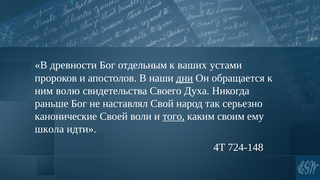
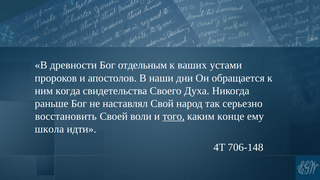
дни underline: present -> none
волю: волю -> когда
канонические: канонические -> восстановить
своим: своим -> конце
724-148: 724-148 -> 706-148
